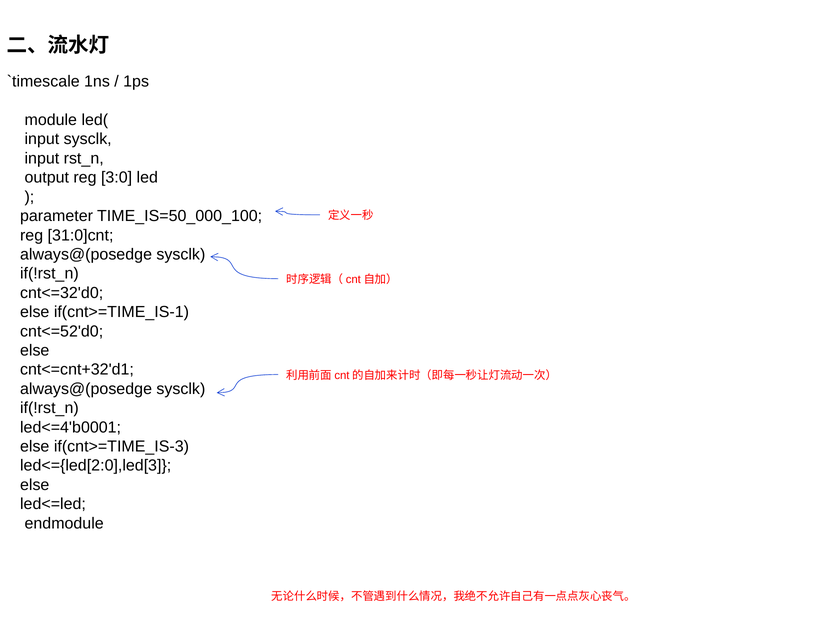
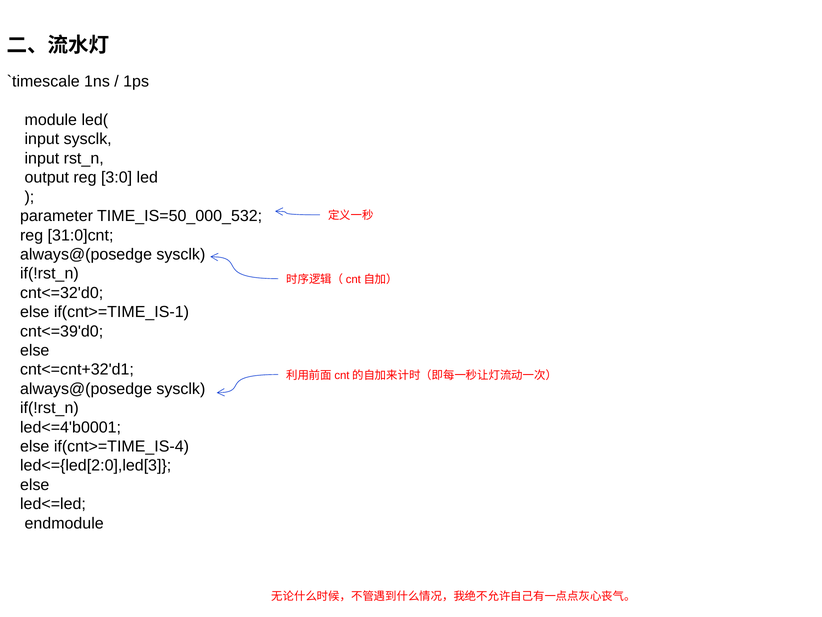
TIME_IS=50_000_100: TIME_IS=50_000_100 -> TIME_IS=50_000_532
cnt<=52'd0: cnt<=52'd0 -> cnt<=39'd0
if(cnt>=TIME_IS-3: if(cnt>=TIME_IS-3 -> if(cnt>=TIME_IS-4
